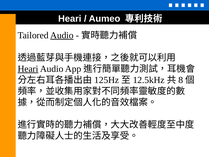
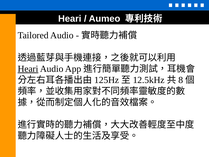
Audio at (62, 35) underline: present -> none
